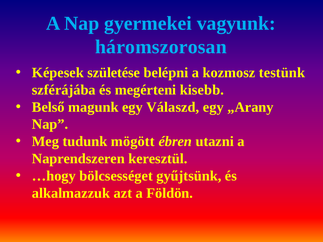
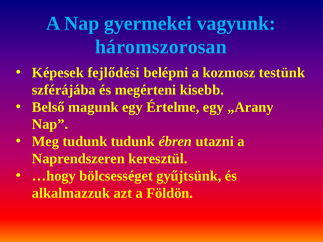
születése: születése -> fejlődési
Válaszd: Válaszd -> Értelme
tudunk mögött: mögött -> tudunk
